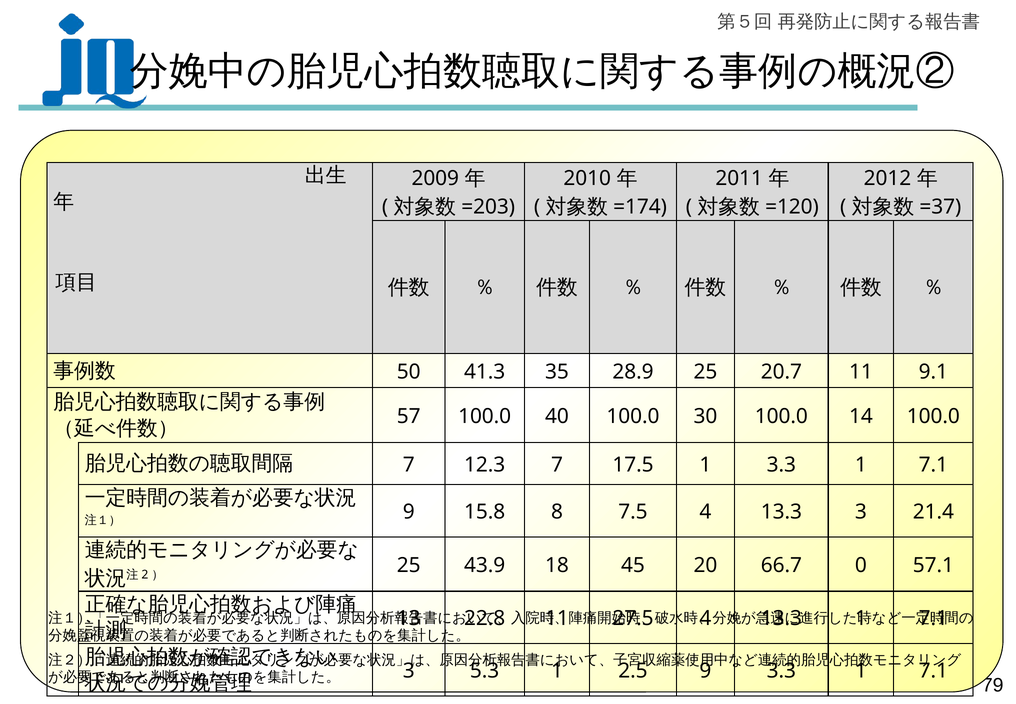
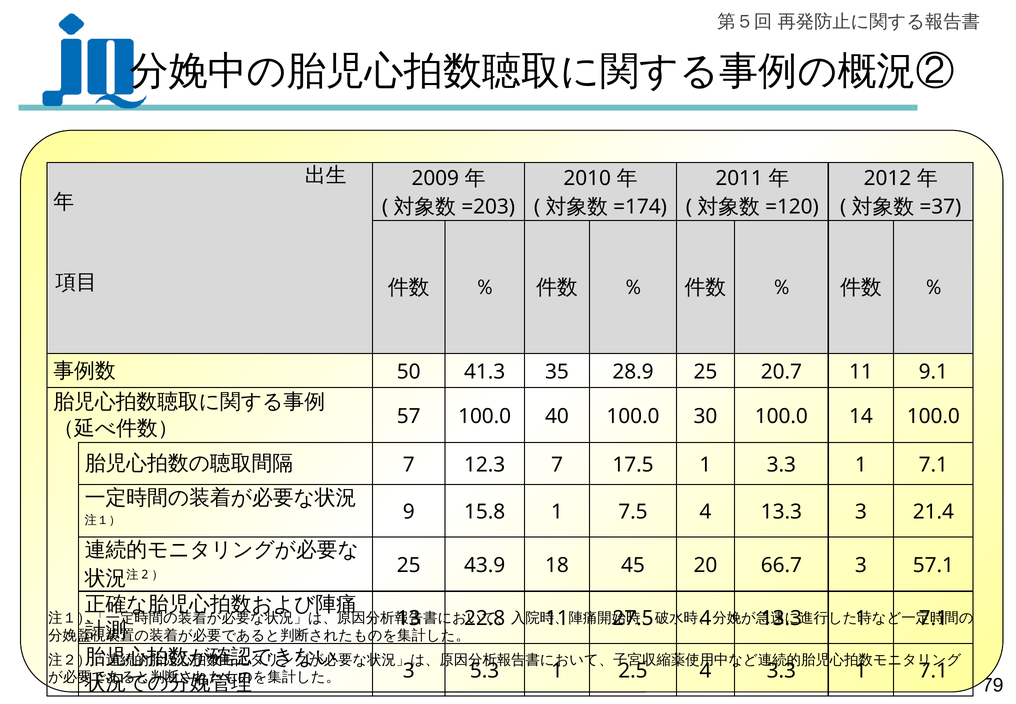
15.8 8: 8 -> 1
66.7 0: 0 -> 3
2.5 9: 9 -> 4
